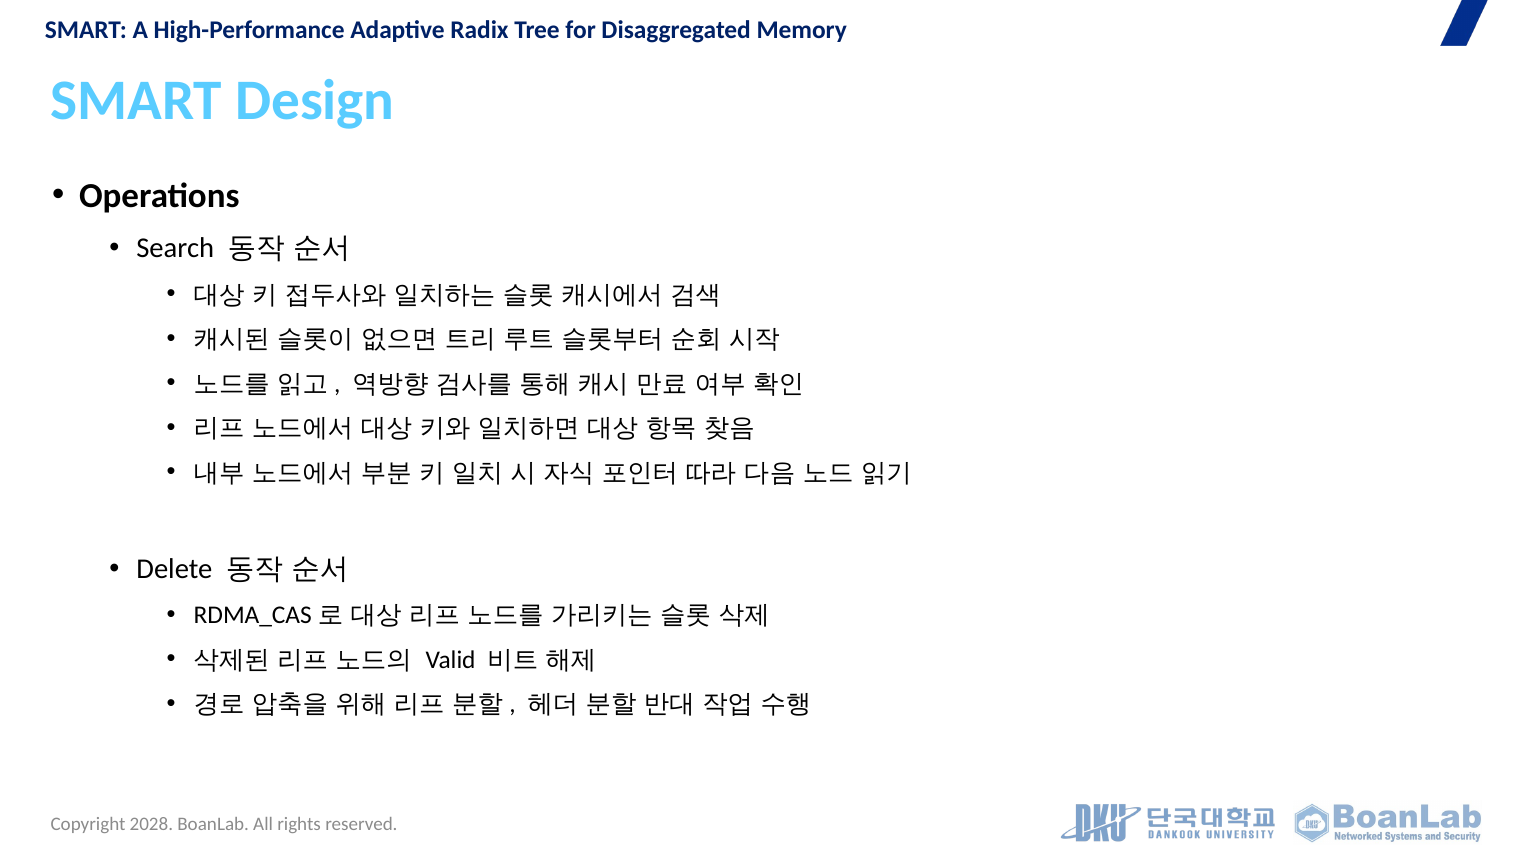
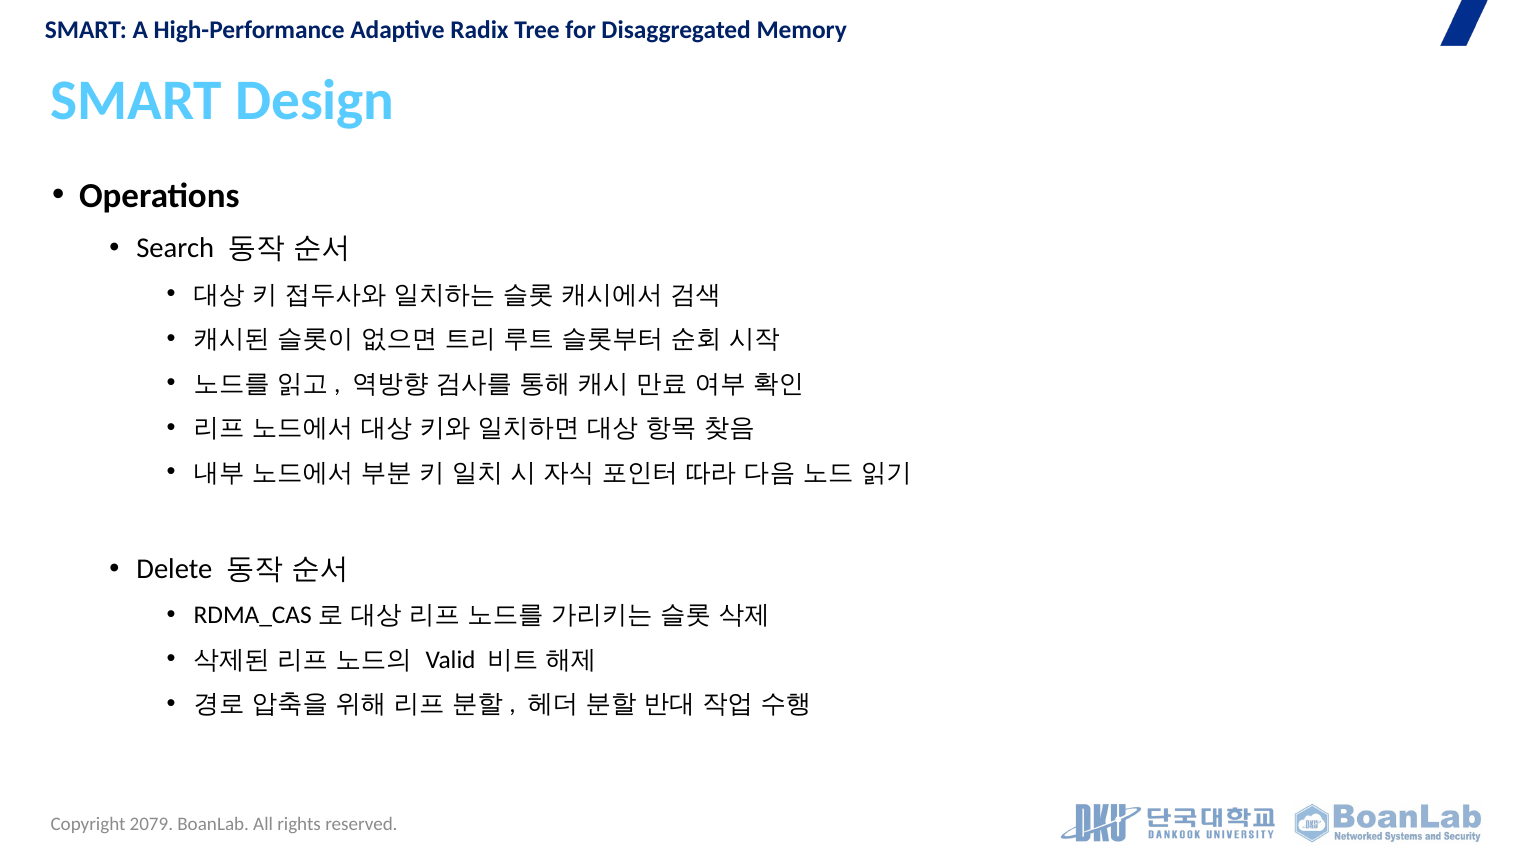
2028: 2028 -> 2079
